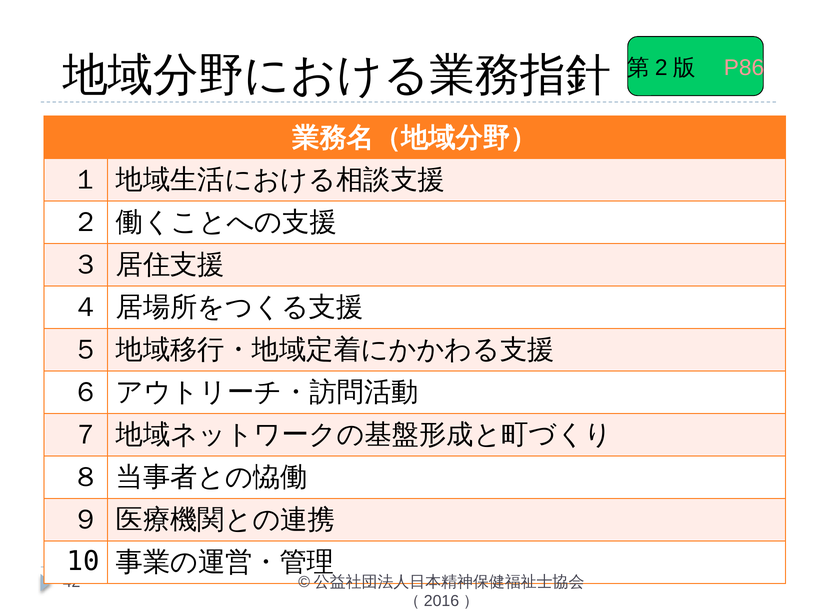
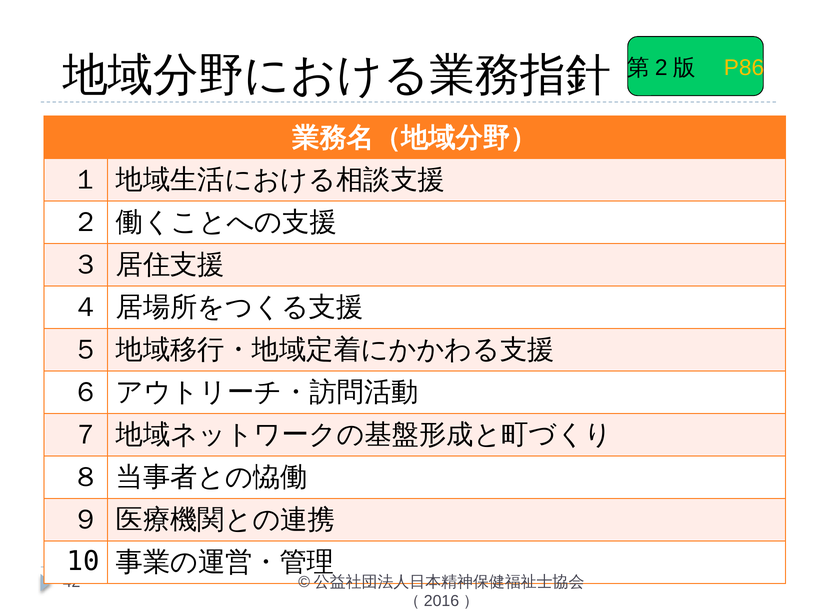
P86 colour: pink -> yellow
